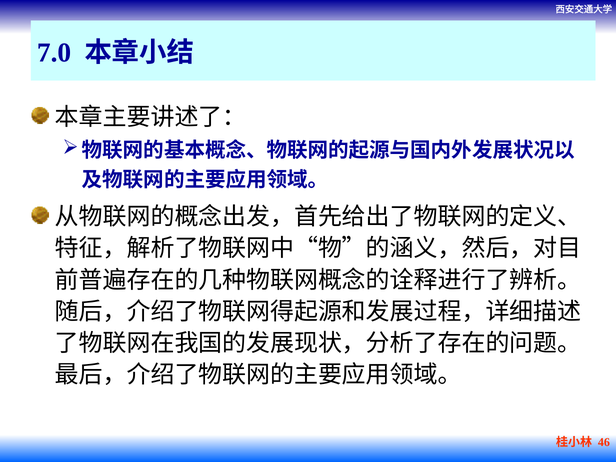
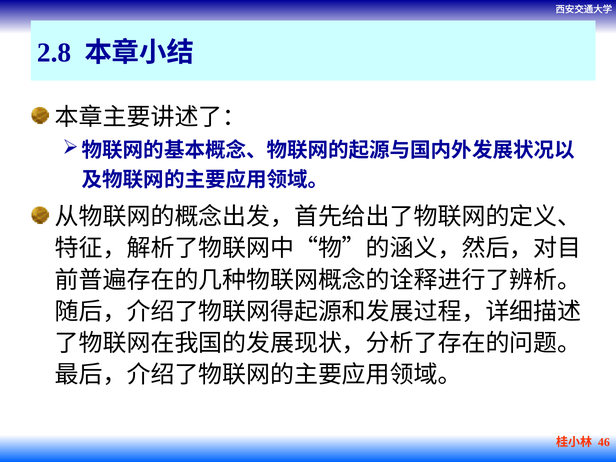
7.0: 7.0 -> 2.8
